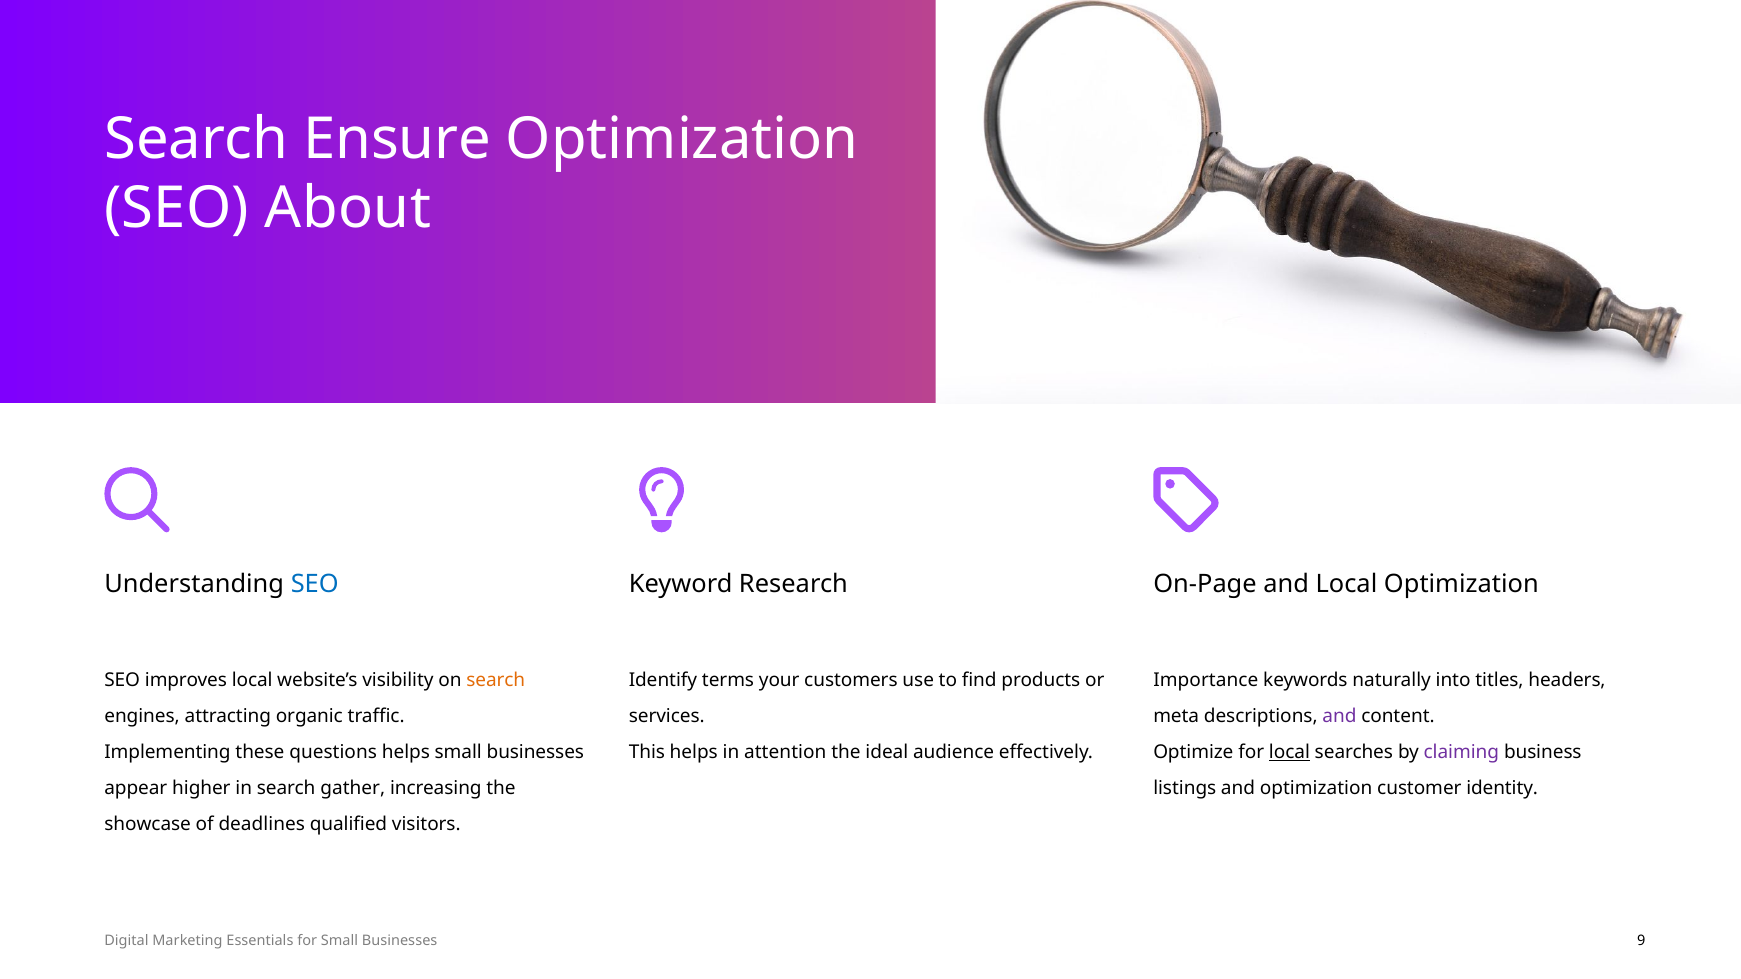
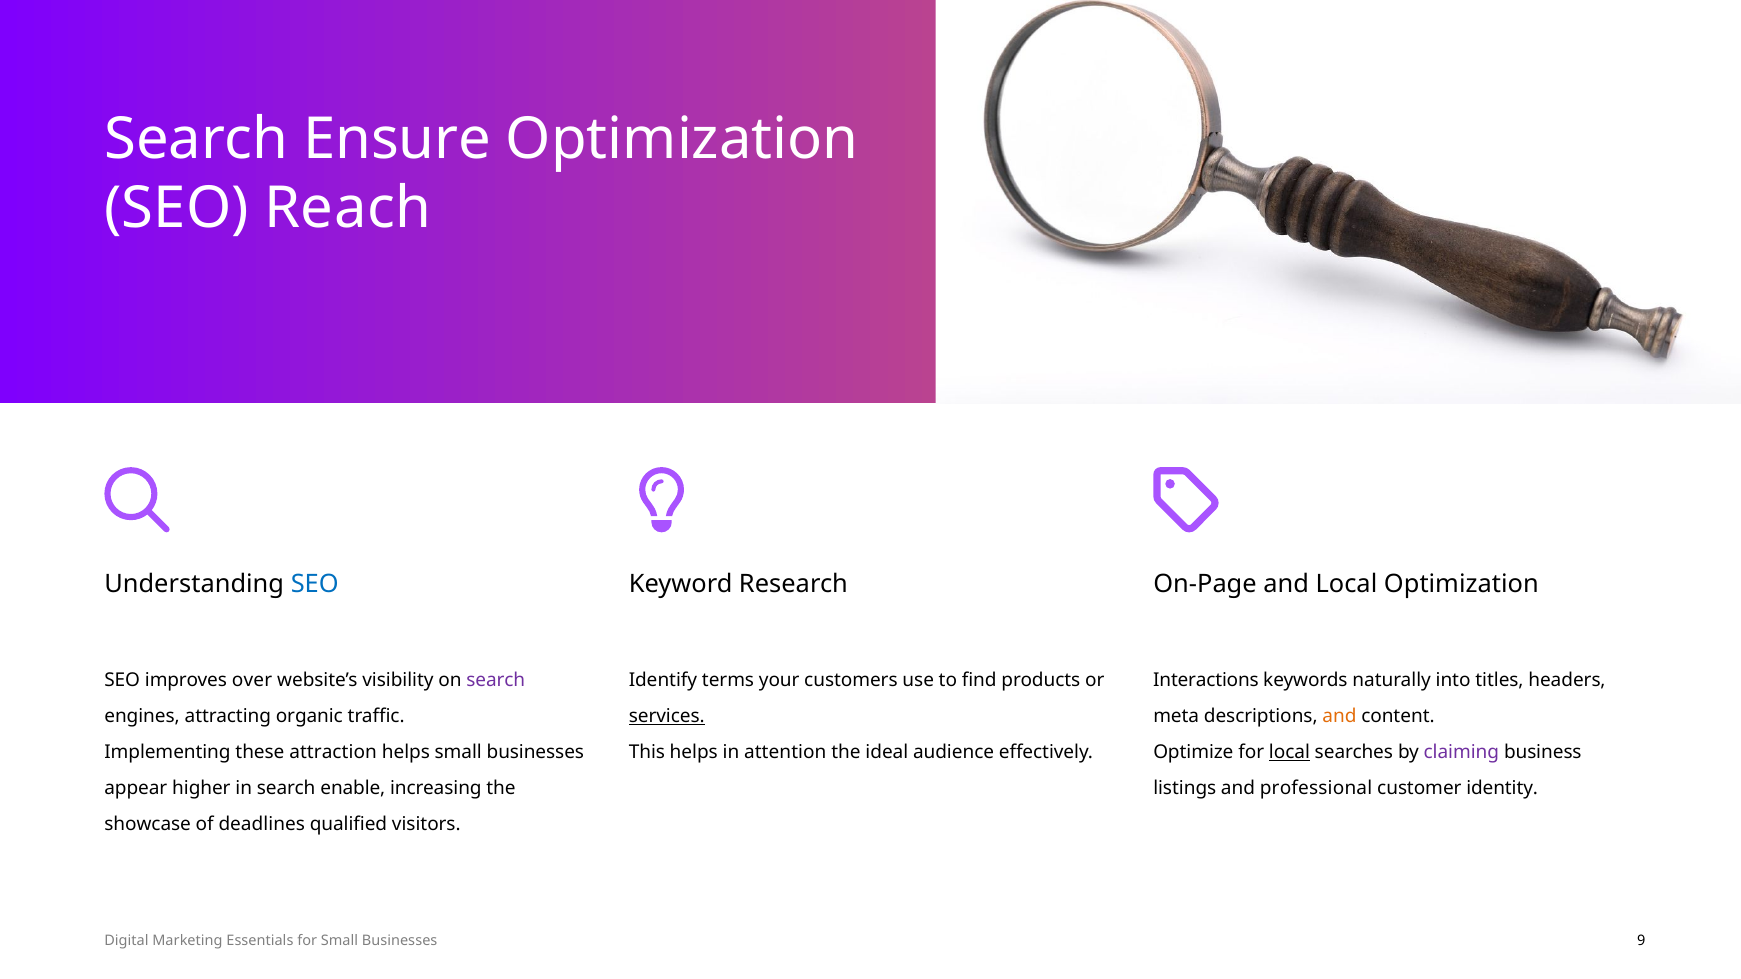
About: About -> Reach
improves local: local -> over
search at (496, 681) colour: orange -> purple
Importance: Importance -> Interactions
services underline: none -> present
and at (1339, 717) colour: purple -> orange
questions: questions -> attraction
gather: gather -> enable
and optimization: optimization -> professional
